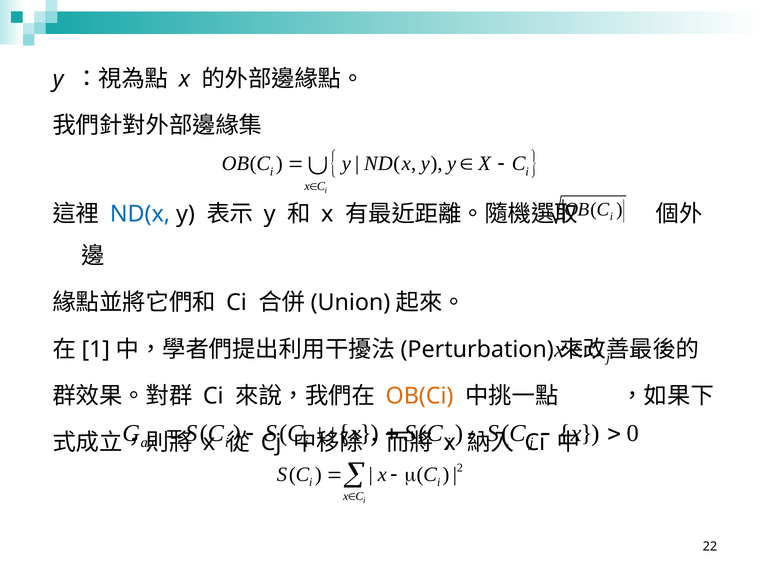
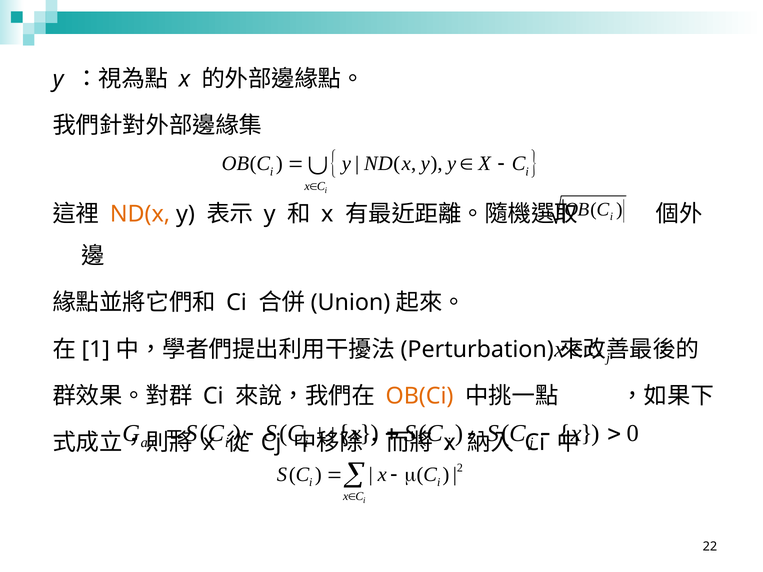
ND(x colour: blue -> orange
